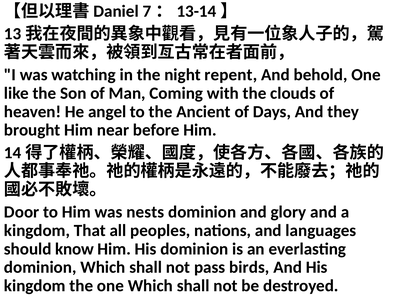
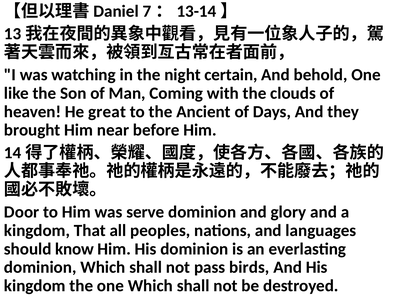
repent: repent -> certain
angel: angel -> great
nests: nests -> serve
